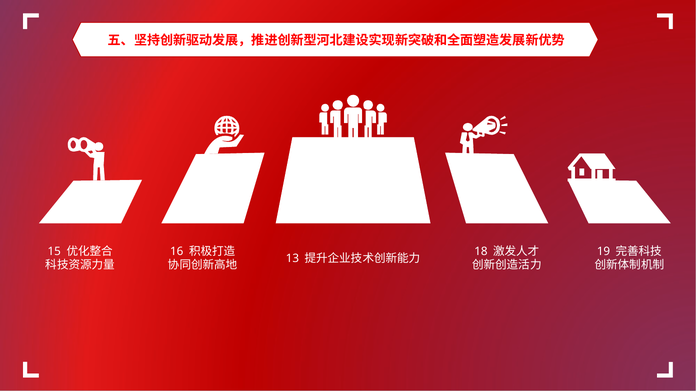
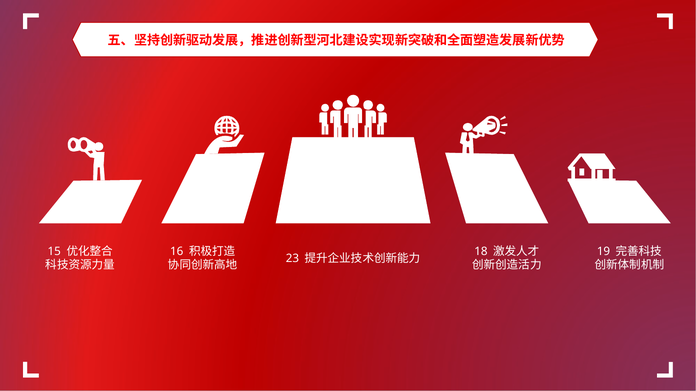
13: 13 -> 23
